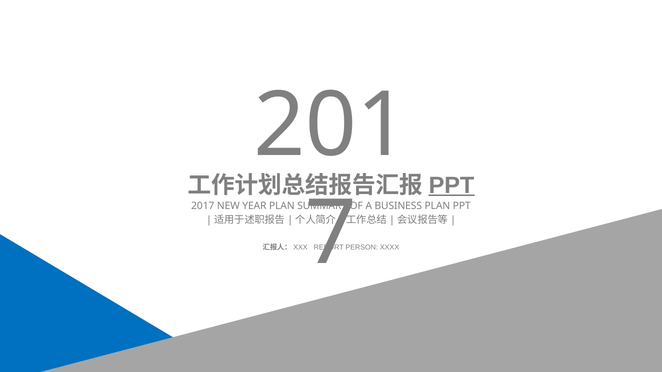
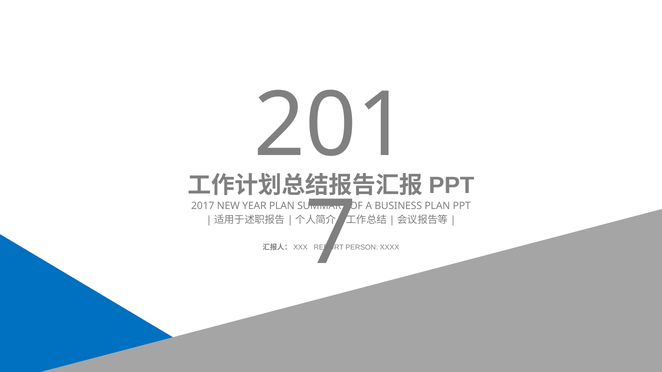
PPT at (451, 186) underline: present -> none
